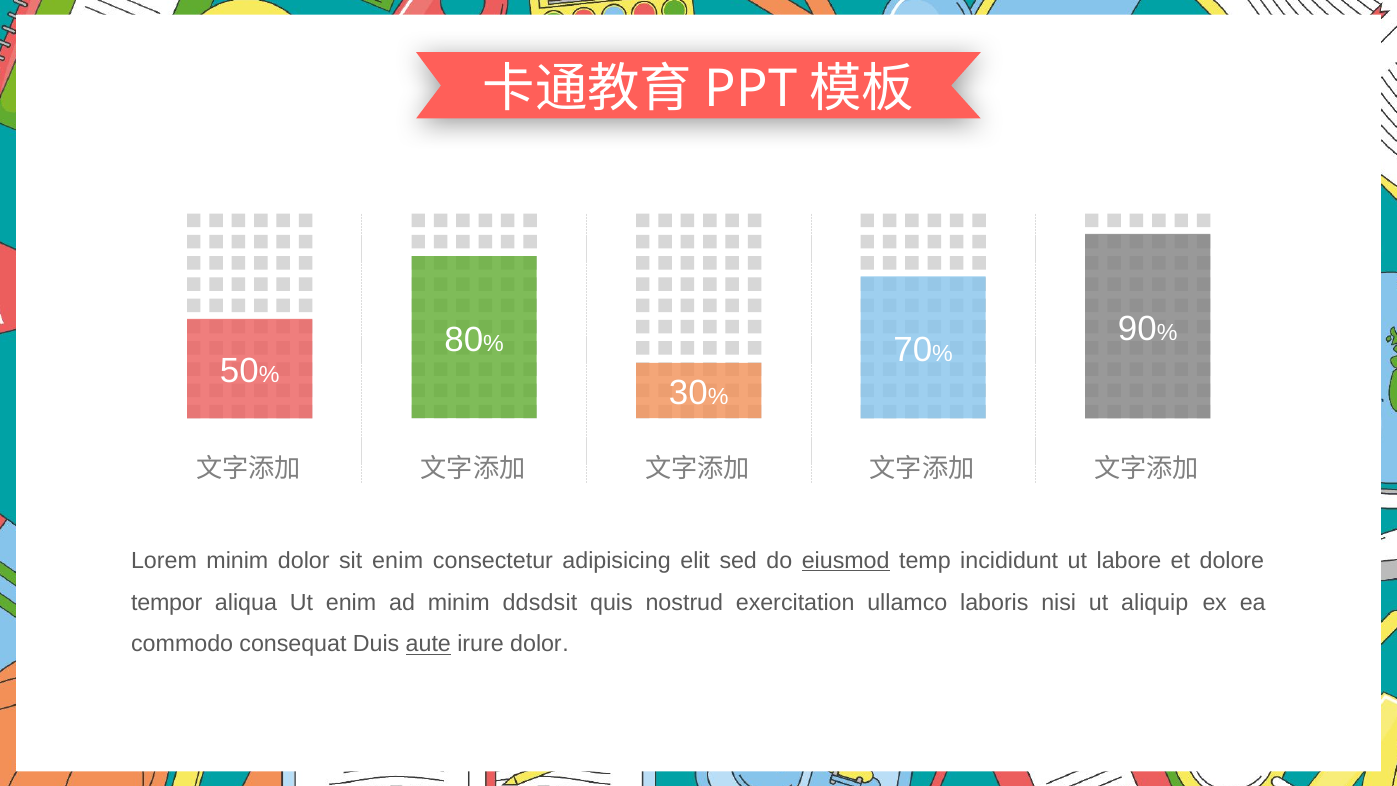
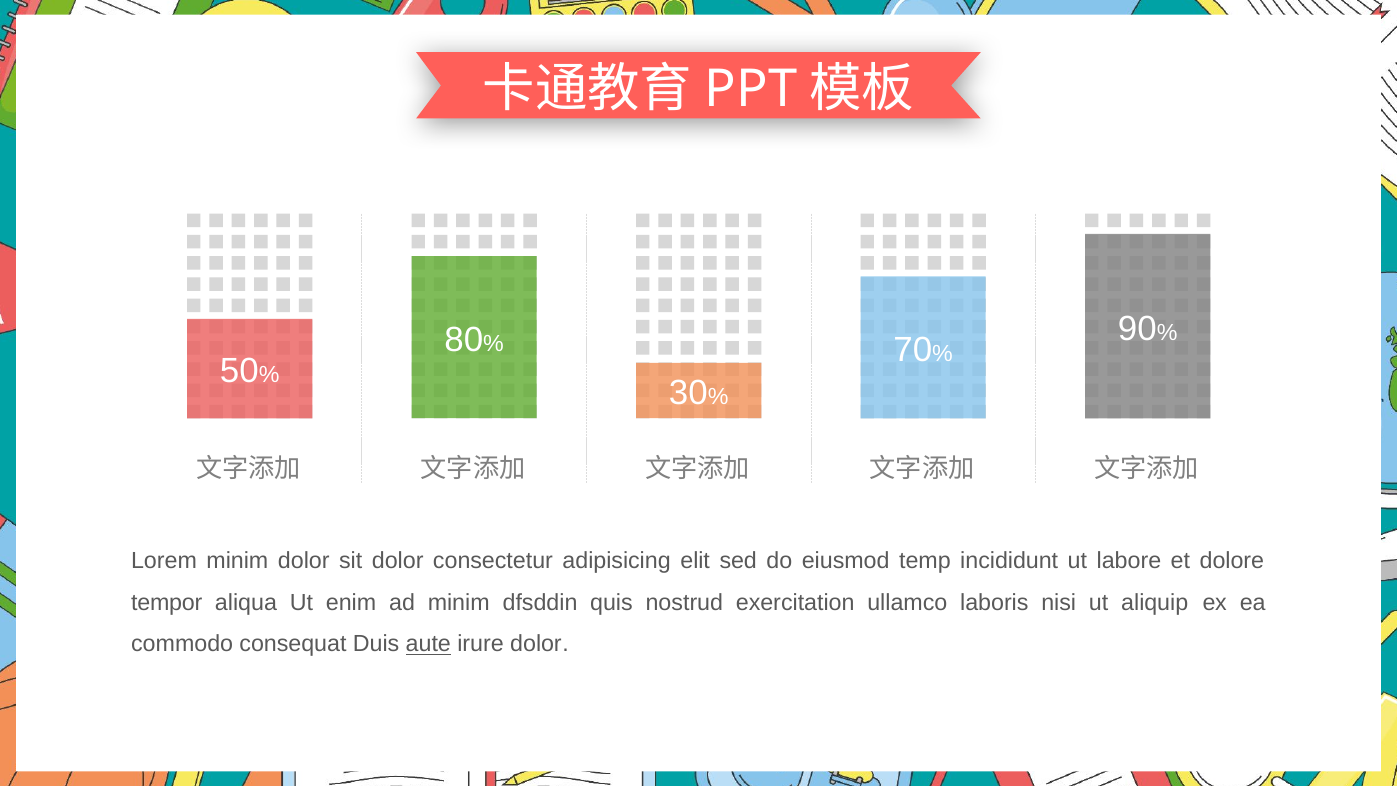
sit enim: enim -> dolor
eiusmod underline: present -> none
ddsdsit: ddsdsit -> dfsddin
